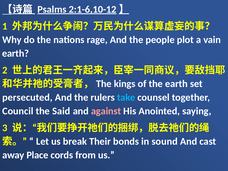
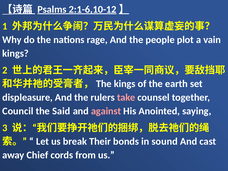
earth at (16, 53): earth -> kings
persecuted: persecuted -> displeasure
take colour: light blue -> pink
Place: Place -> Chief
